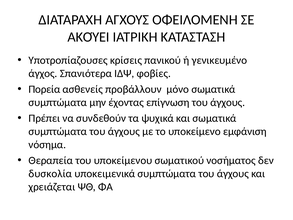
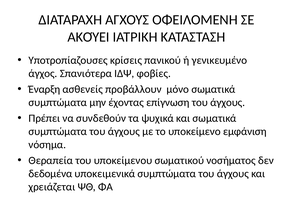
Πορεία: Πορεία -> Έναρξη
δυσκολία: δυσκολία -> δεδομένα
